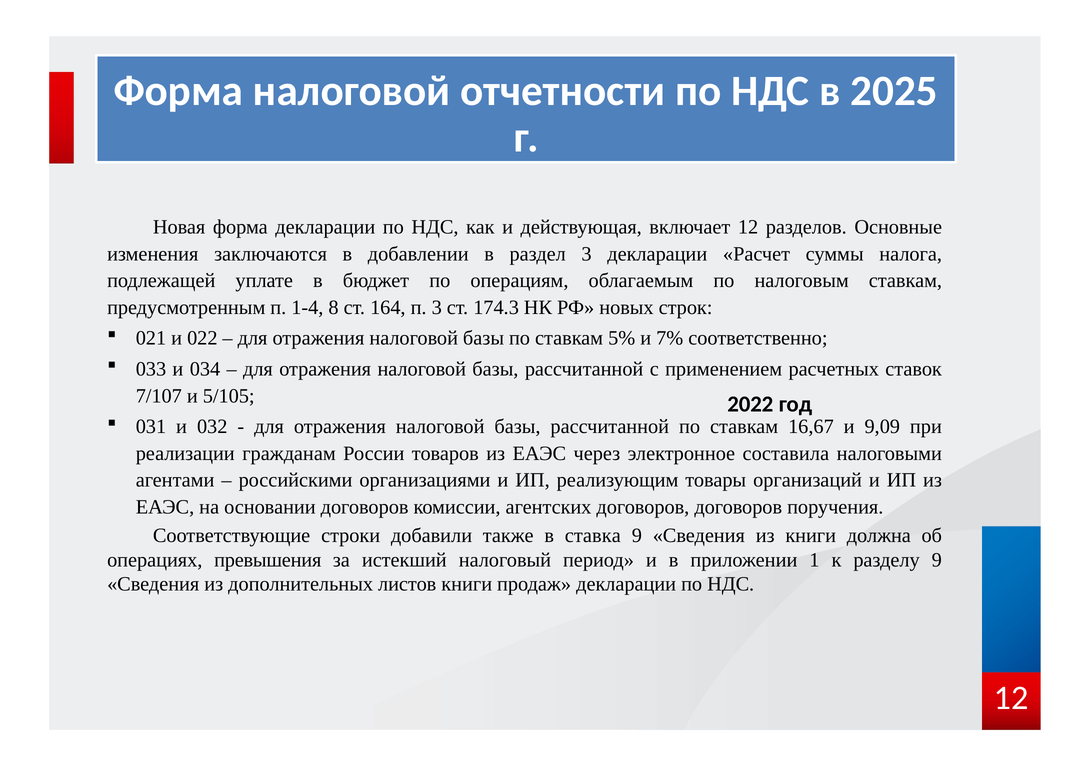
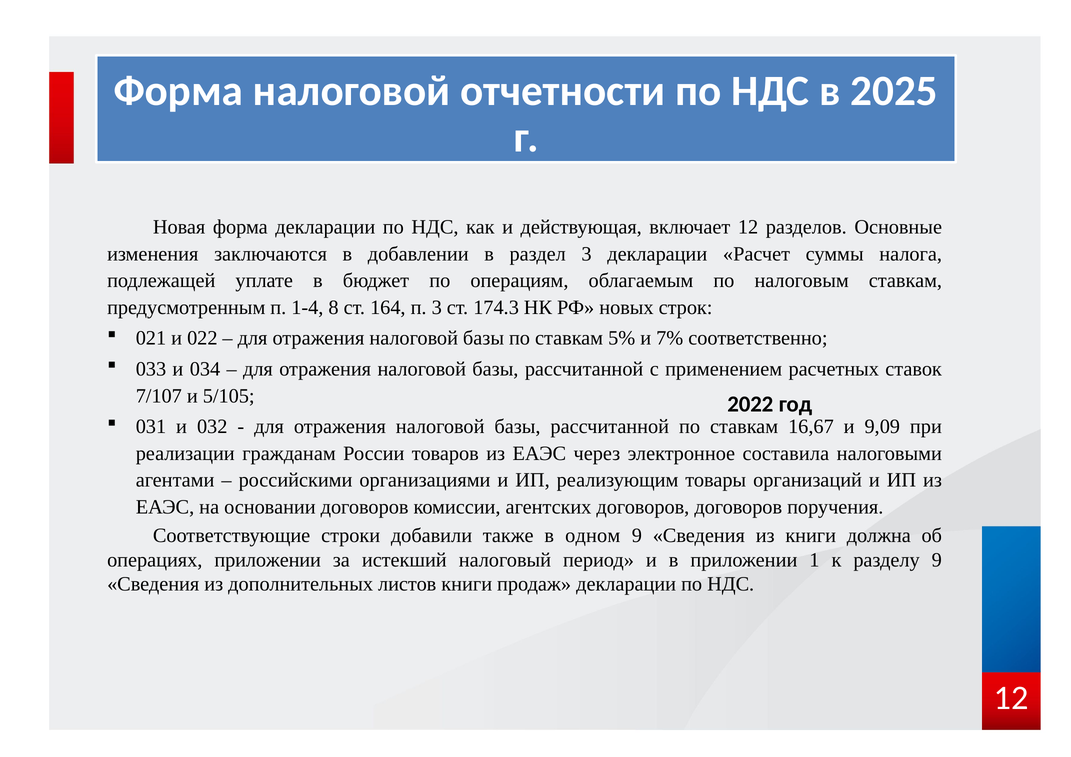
ставка: ставка -> одном
операциях превышения: превышения -> приложении
